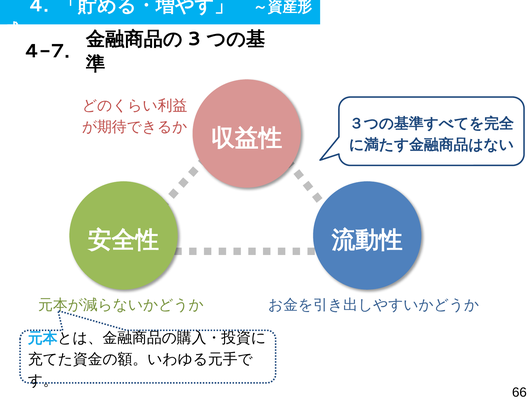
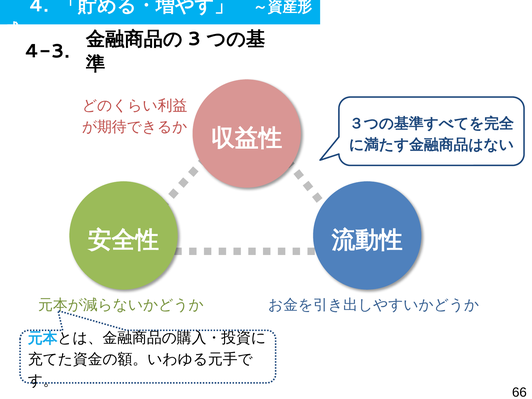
4-7: 4-7 -> 4-3
